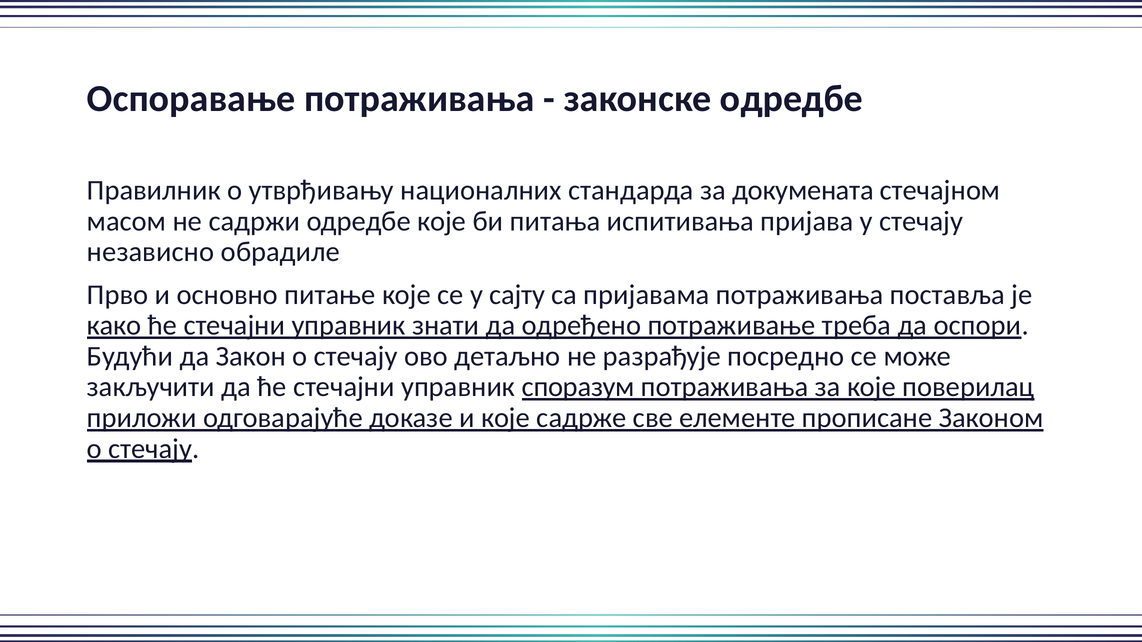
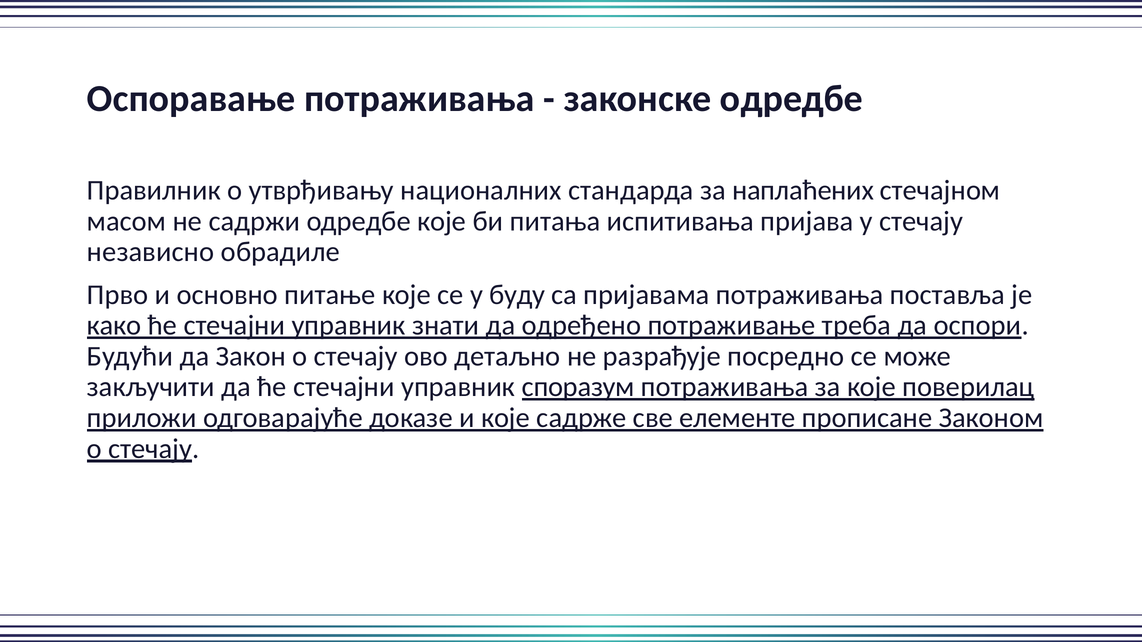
докумената: докумената -> наплаћених
сајту: сајту -> буду
